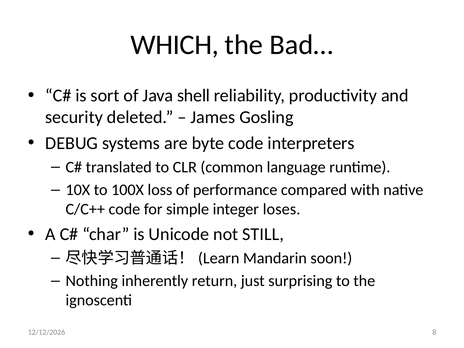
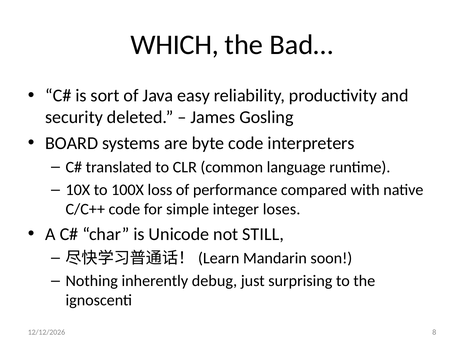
shell: shell -> easy
DEBUG: DEBUG -> BOARD
return: return -> debug
